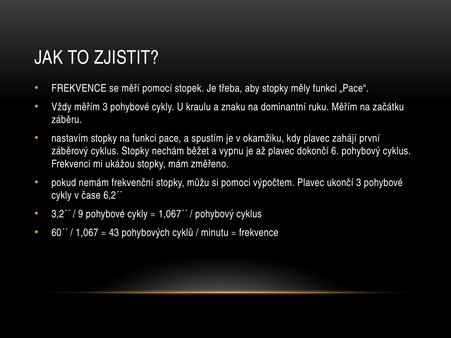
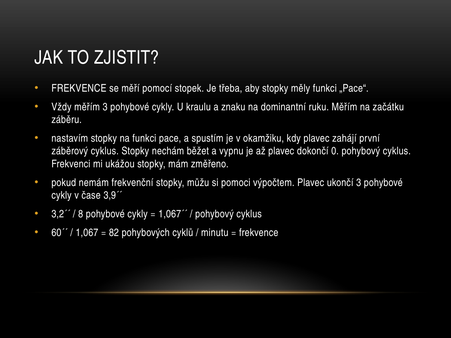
6: 6 -> 0
6,2´´: 6,2´´ -> 3,9´´
9: 9 -> 8
43: 43 -> 82
